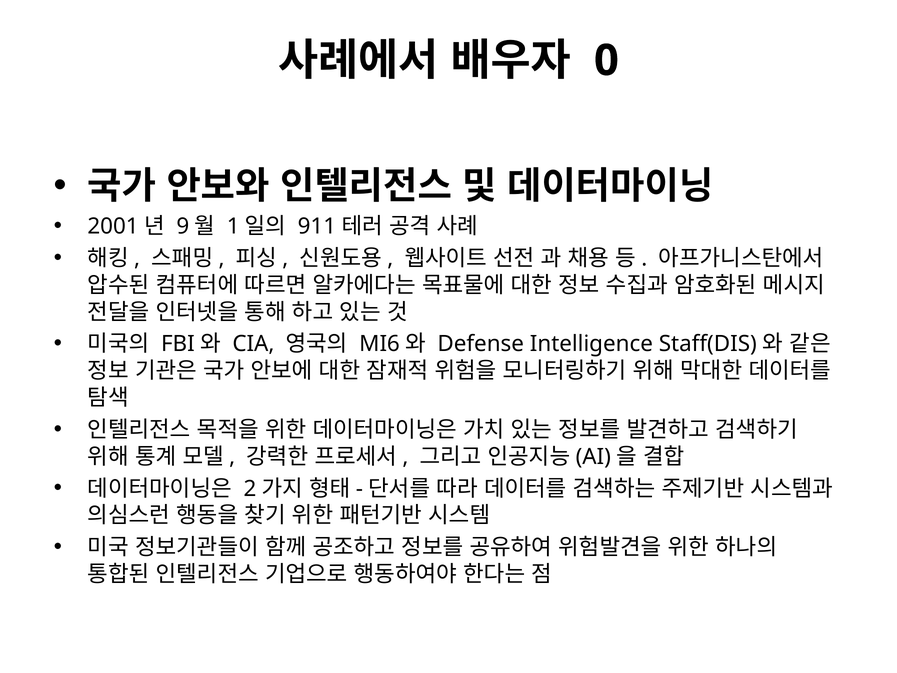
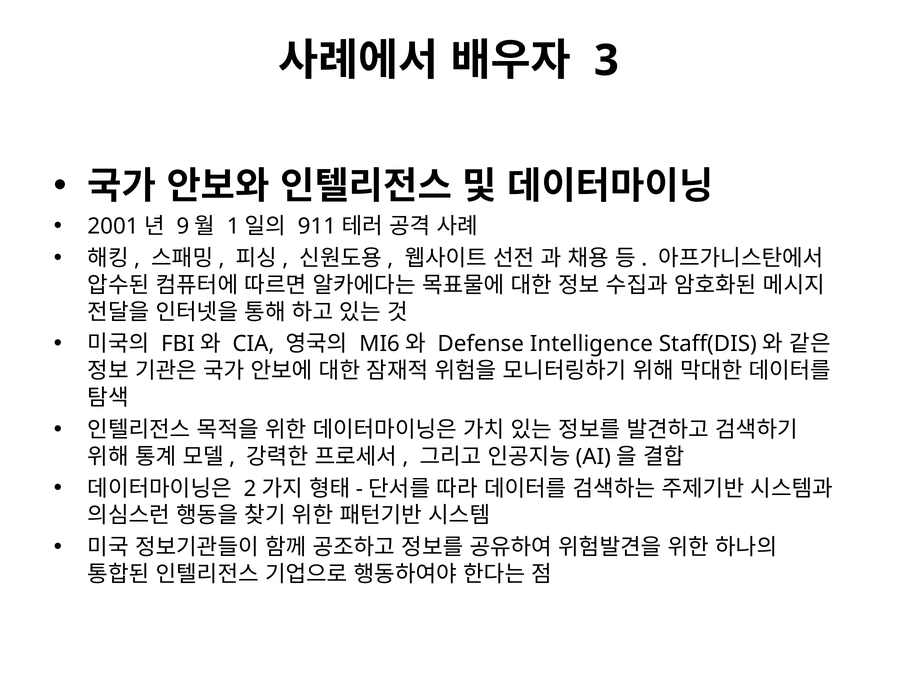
0: 0 -> 3
